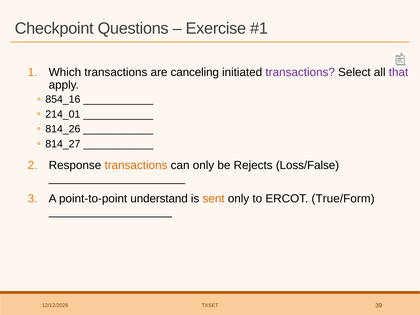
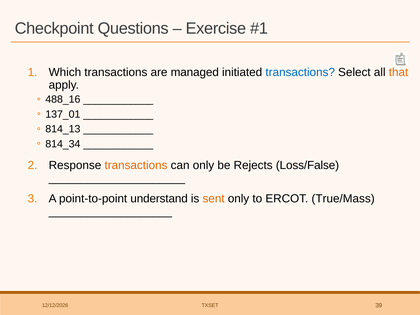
canceling: canceling -> managed
transactions at (300, 72) colour: purple -> blue
that colour: purple -> orange
854_16: 854_16 -> 488_16
214_01: 214_01 -> 137_01
814_26: 814_26 -> 814_13
814_27: 814_27 -> 814_34
True/Form: True/Form -> True/Mass
